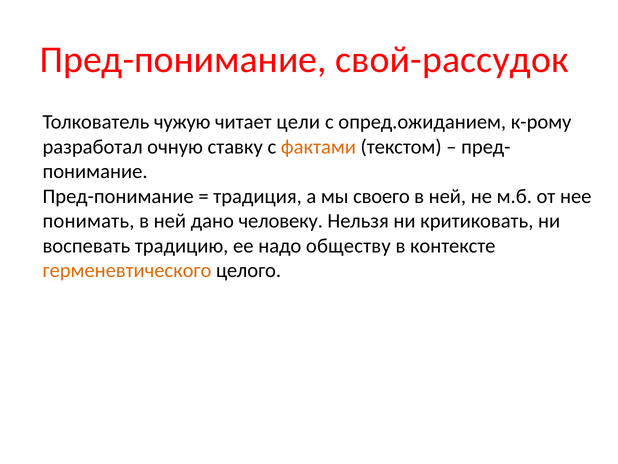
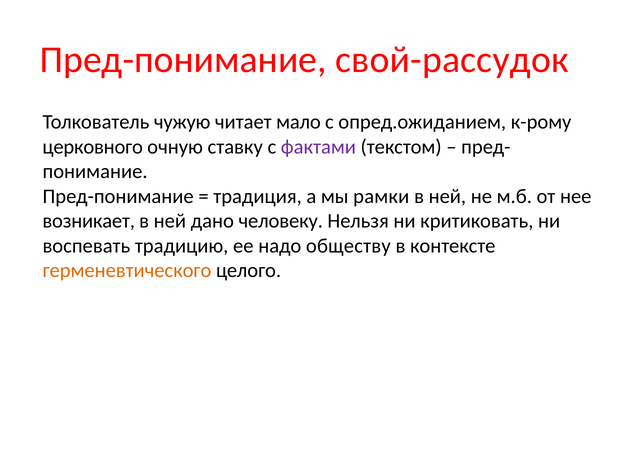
цели: цели -> мало
разработал: разработал -> церковного
фактами colour: orange -> purple
своего: своего -> рамки
понимать: понимать -> возникает
